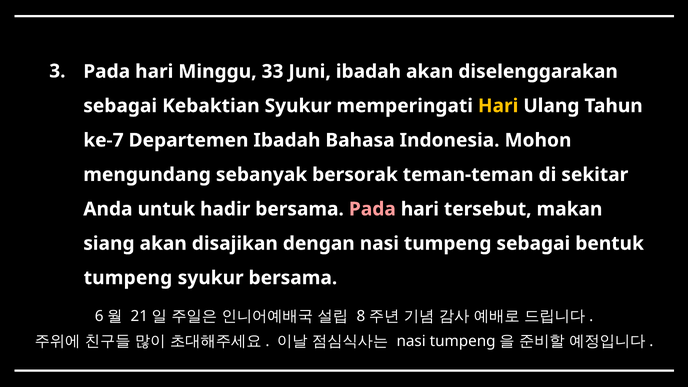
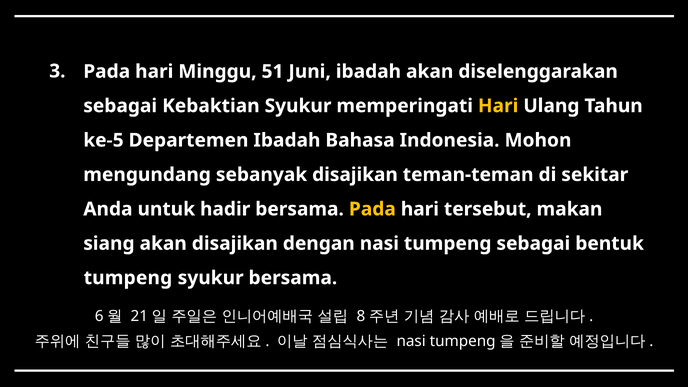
33: 33 -> 51
ke-7: ke-7 -> ke-5
sebanyak bersorak: bersorak -> disajikan
Pada at (372, 209) colour: pink -> yellow
